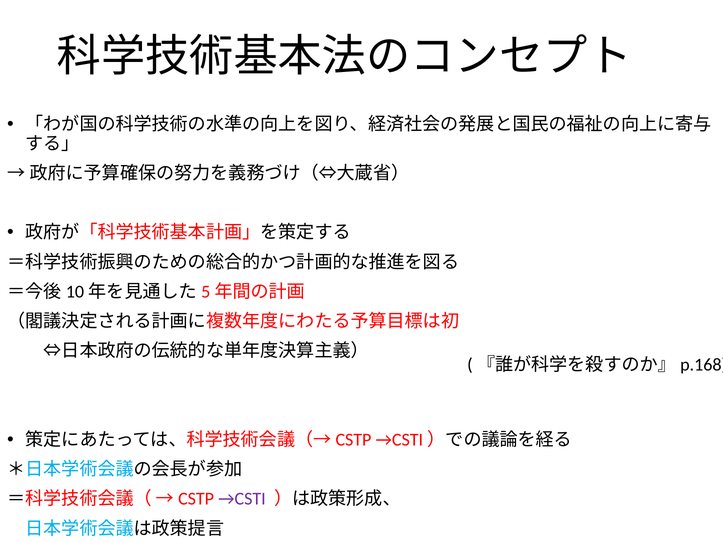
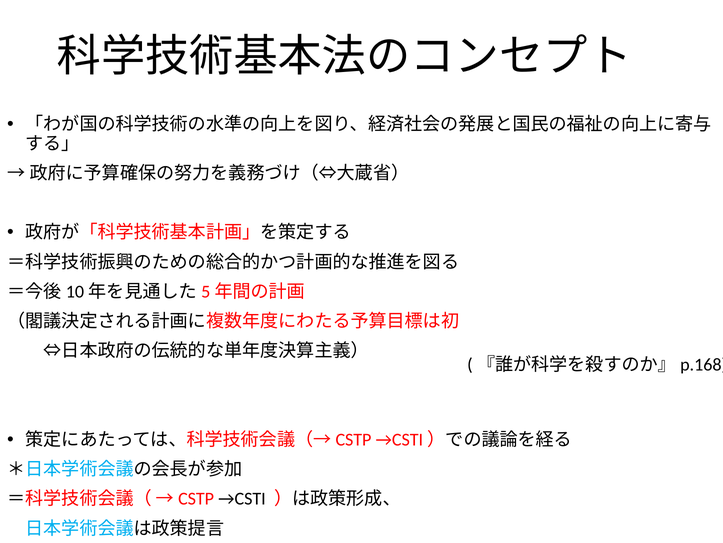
→CSTI colour: purple -> black
